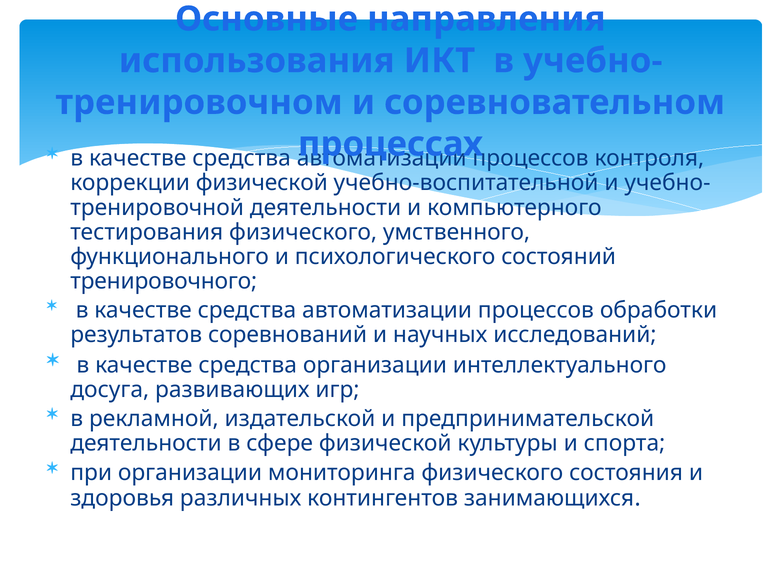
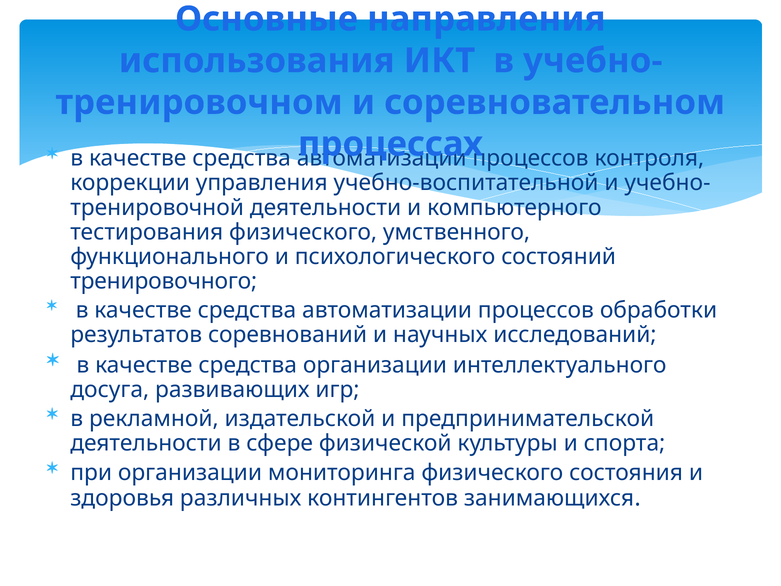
коррекции физической: физической -> управления
